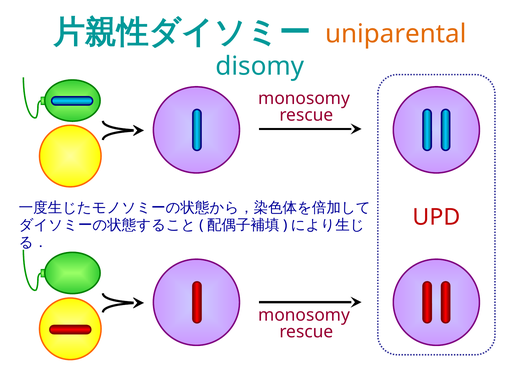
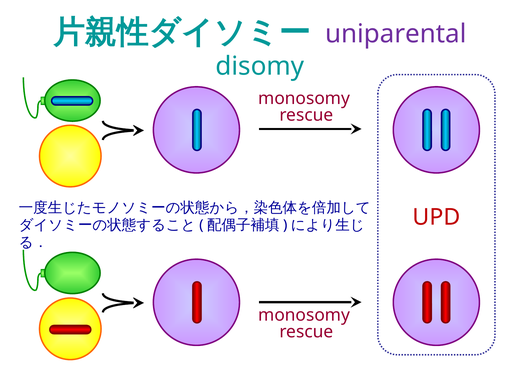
uniparental colour: orange -> purple
